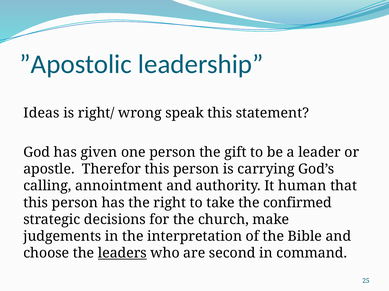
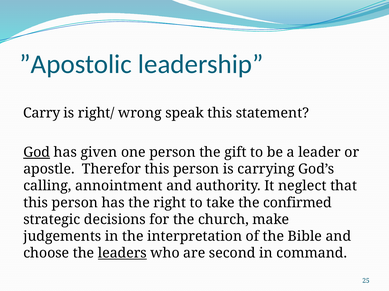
Ideas: Ideas -> Carry
God underline: none -> present
human: human -> neglect
